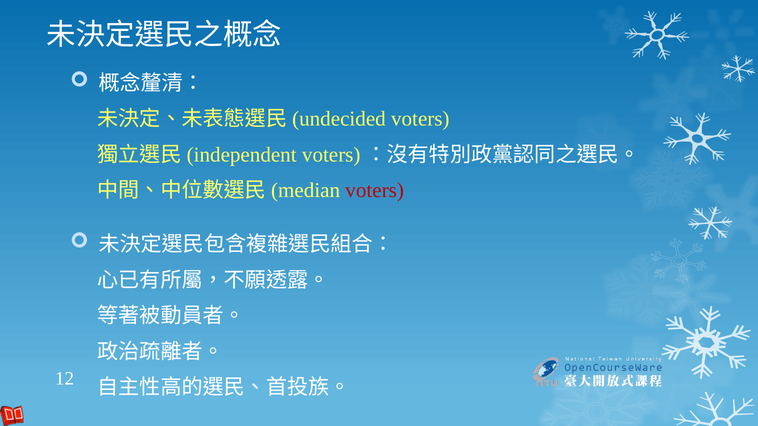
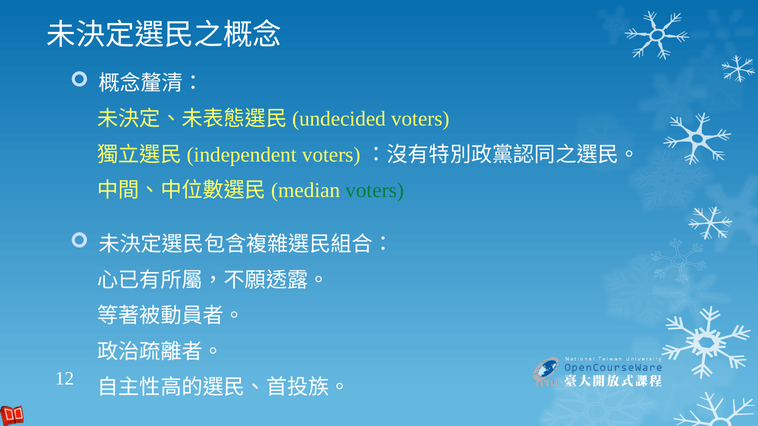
voters at (375, 191) colour: red -> green
